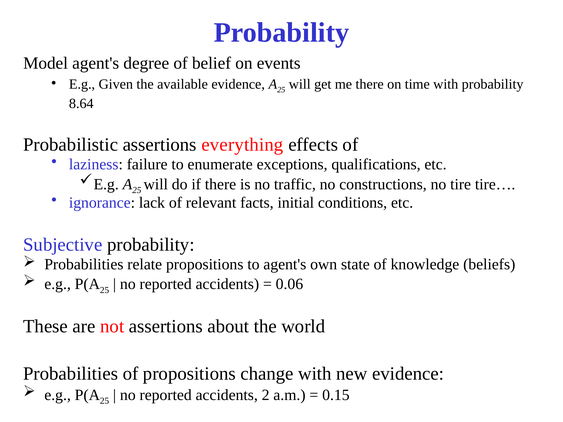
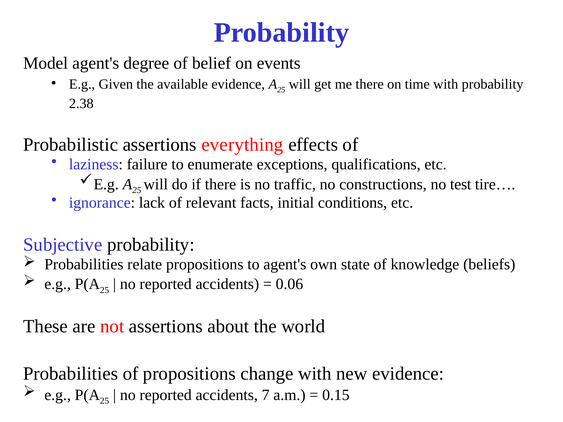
8.64: 8.64 -> 2.38
tire: tire -> test
2: 2 -> 7
